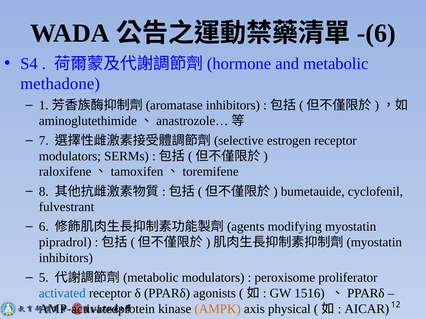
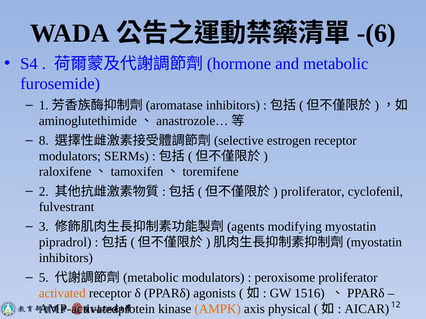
methadone: methadone -> furosemide
7: 7 -> 8
8: 8 -> 2
bumetauide at (313, 192): bumetauide -> proliferator
6: 6 -> 3
activated colour: blue -> orange
